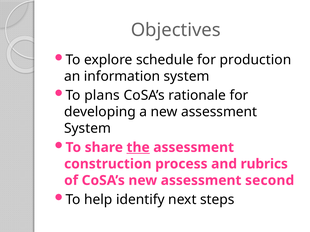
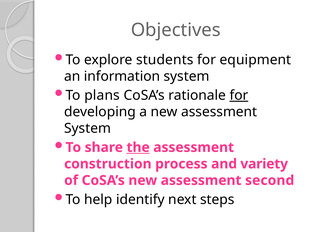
schedule: schedule -> students
production: production -> equipment
for at (239, 96) underline: none -> present
rubrics: rubrics -> variety
